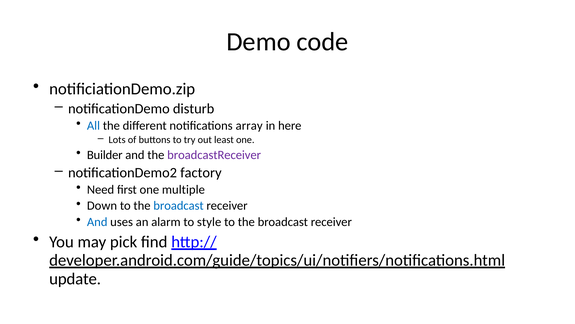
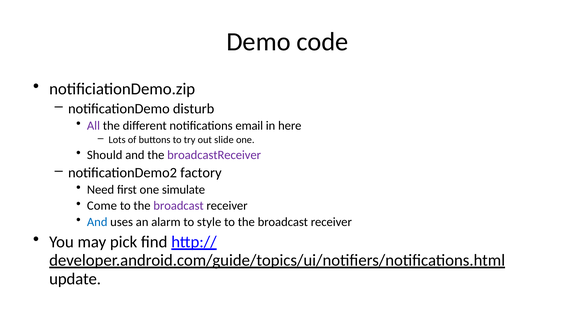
All colour: blue -> purple
array: array -> email
least: least -> slide
Builder: Builder -> Should
multiple: multiple -> simulate
Down: Down -> Come
broadcast at (179, 205) colour: blue -> purple
